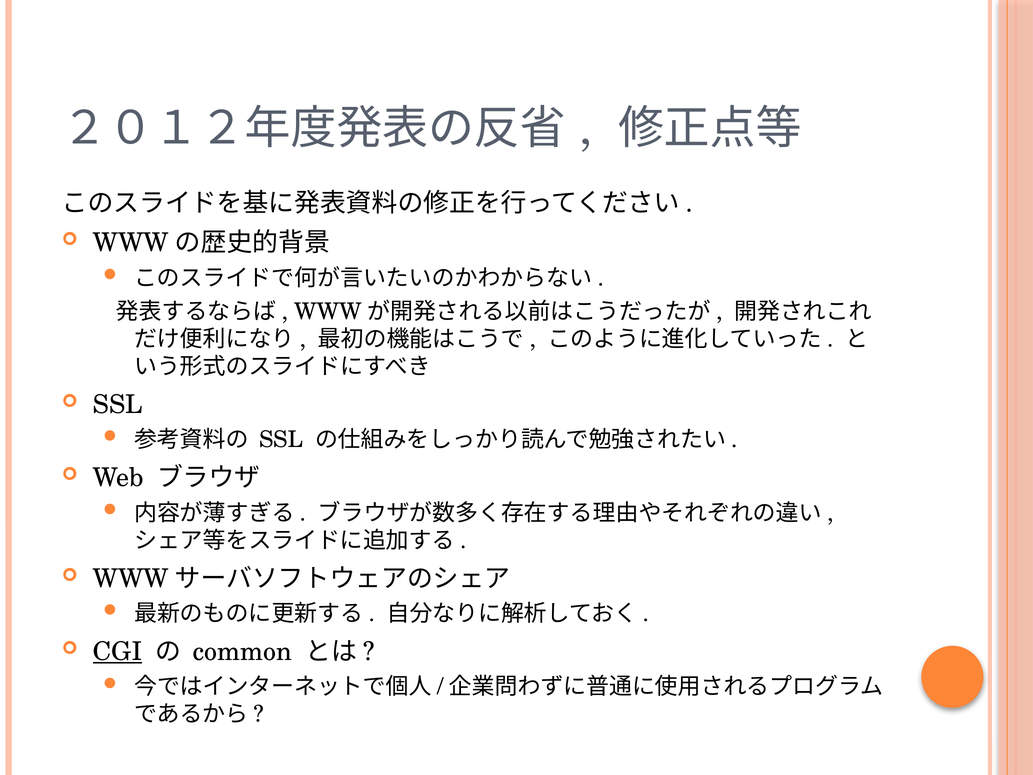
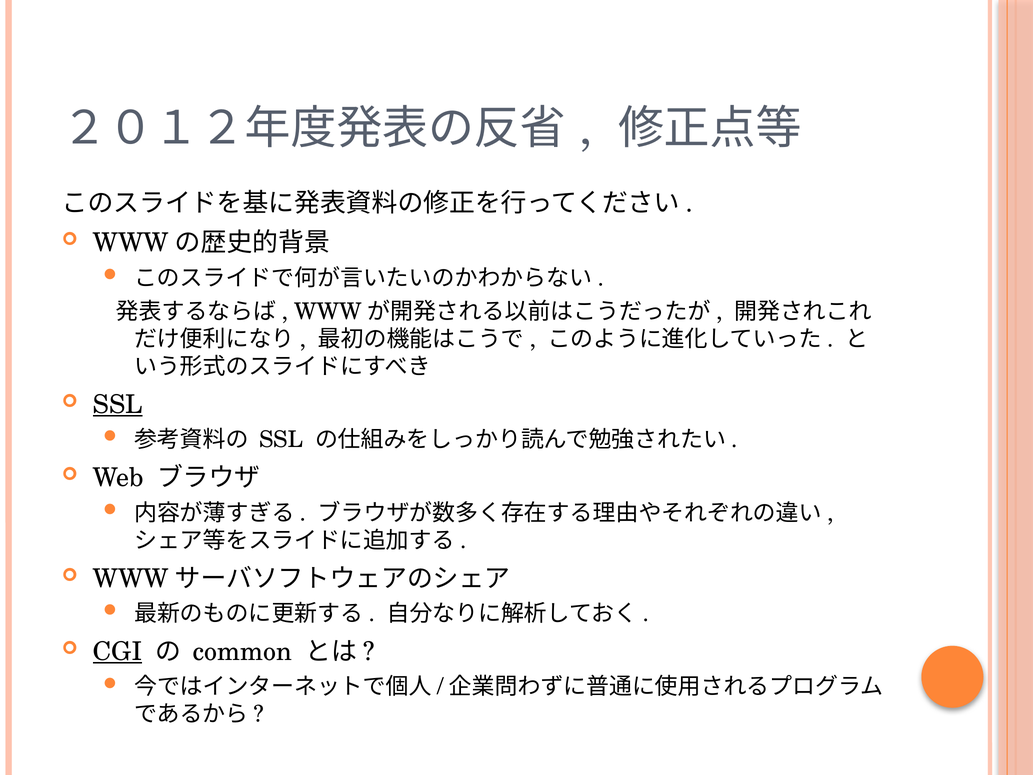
SSL at (118, 405) underline: none -> present
